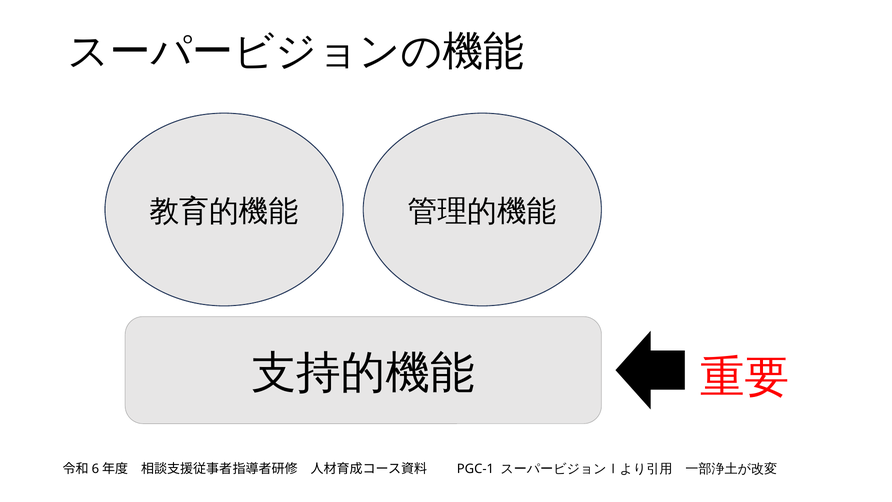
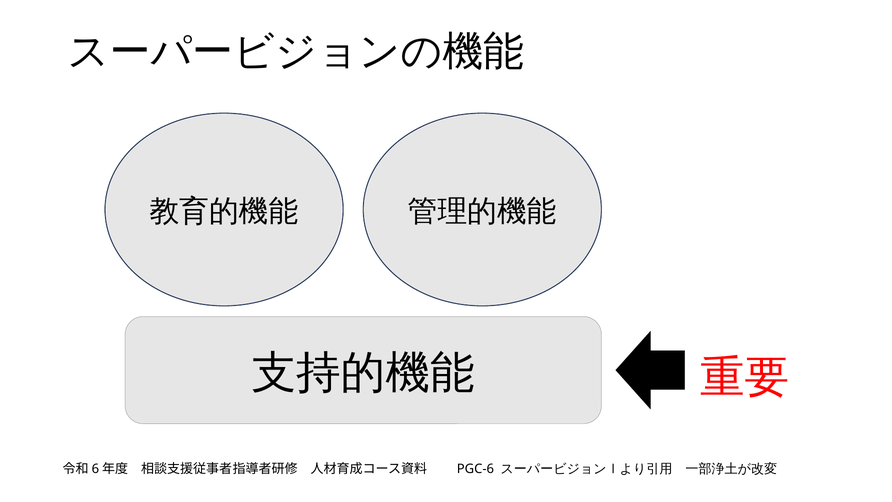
PGC-1: PGC-1 -> PGC-6
